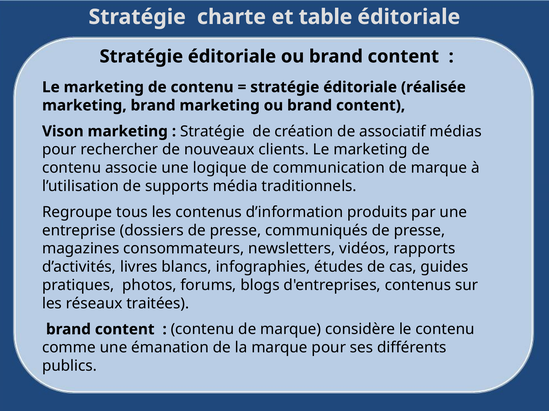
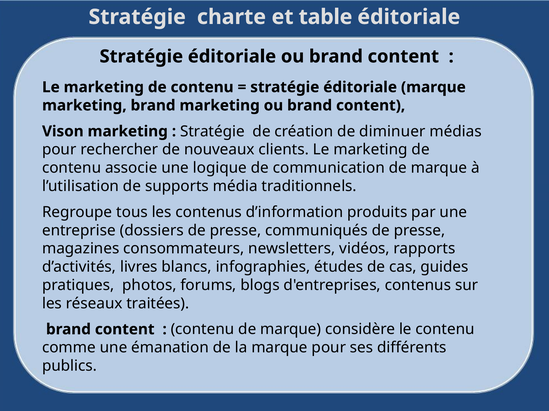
éditoriale réalisée: réalisée -> marque
associatif: associatif -> diminuer
